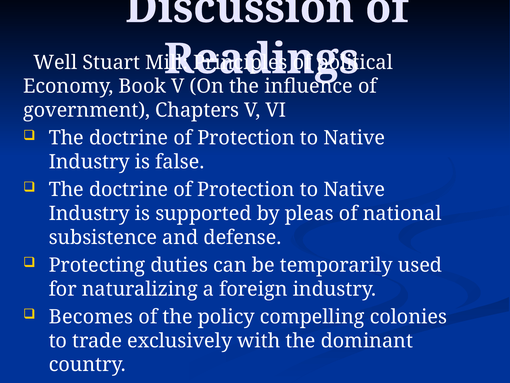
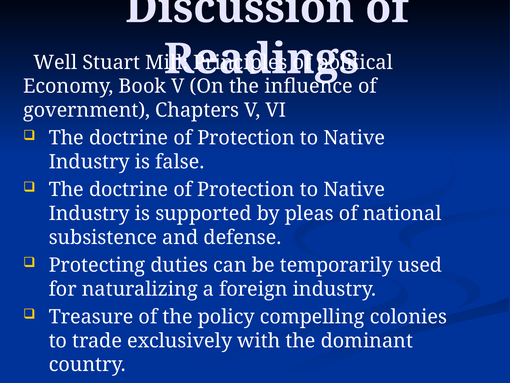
Becomes: Becomes -> Treasure
